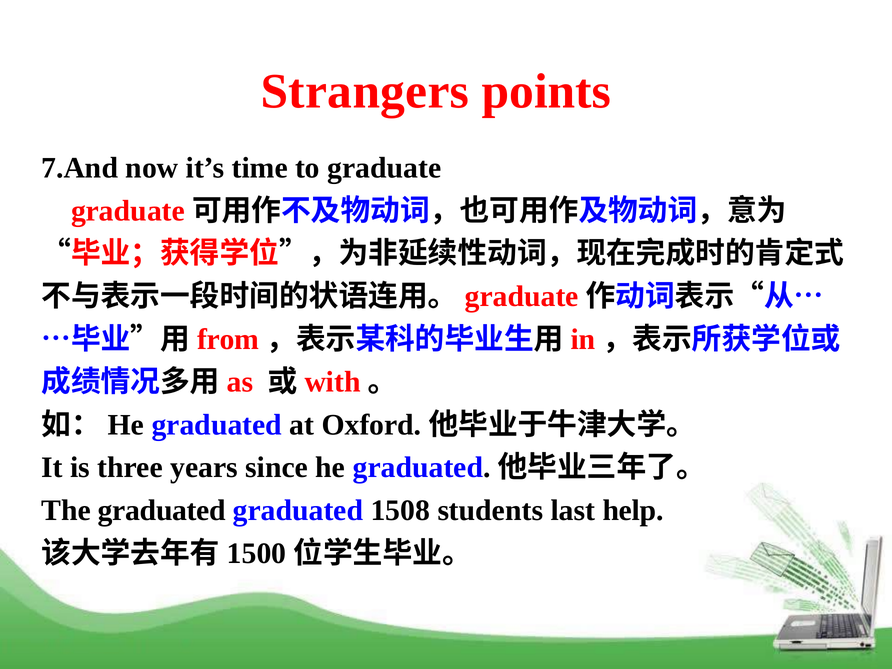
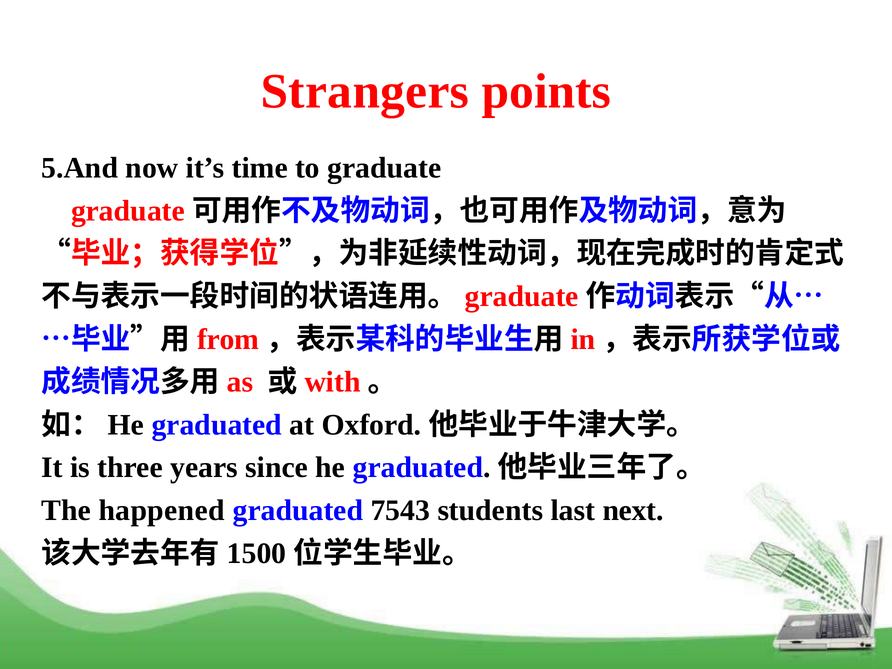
7.And: 7.And -> 5.And
The graduated: graduated -> happened
1508: 1508 -> 7543
help: help -> next
